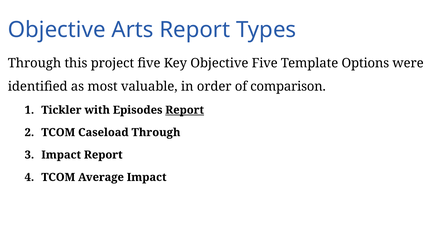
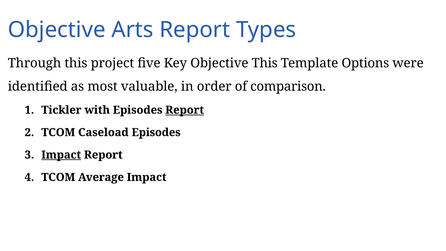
Objective Five: Five -> This
Caseload Through: Through -> Episodes
Impact at (61, 155) underline: none -> present
